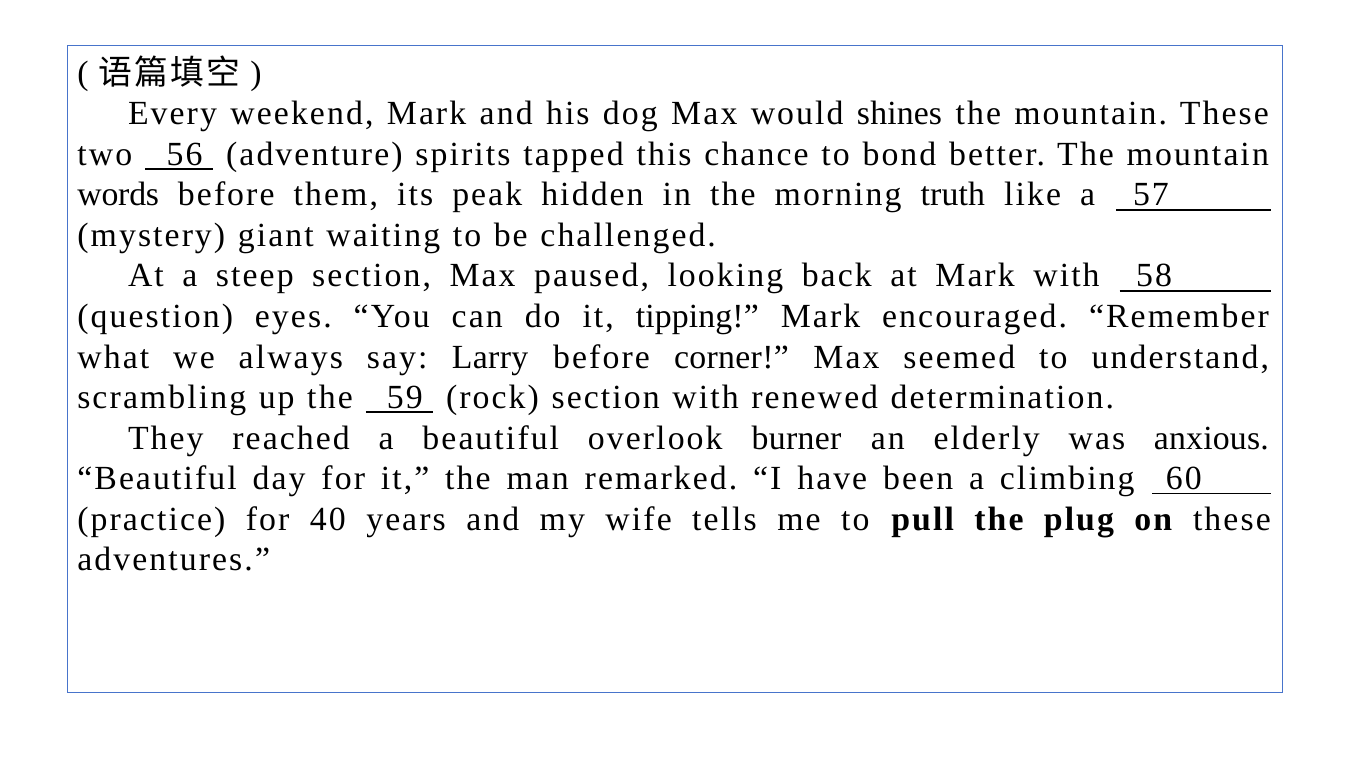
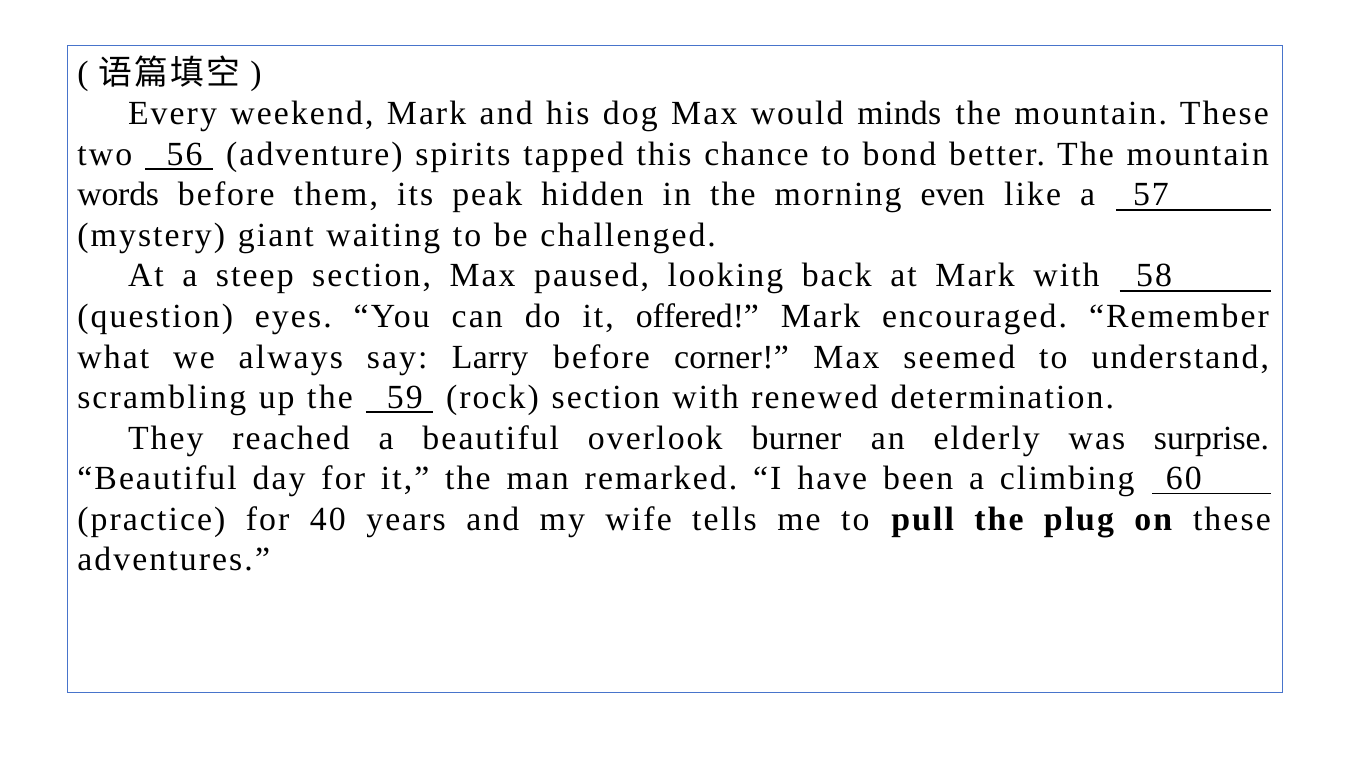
shines: shines -> minds
truth: truth -> even
tipping: tipping -> offered
anxious: anxious -> surprise
